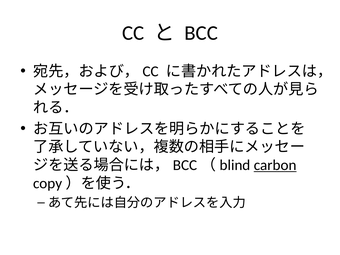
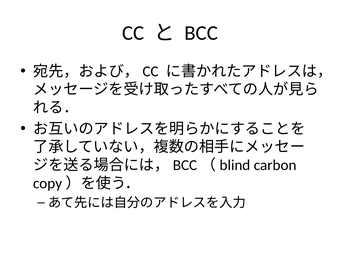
carbon underline: present -> none
